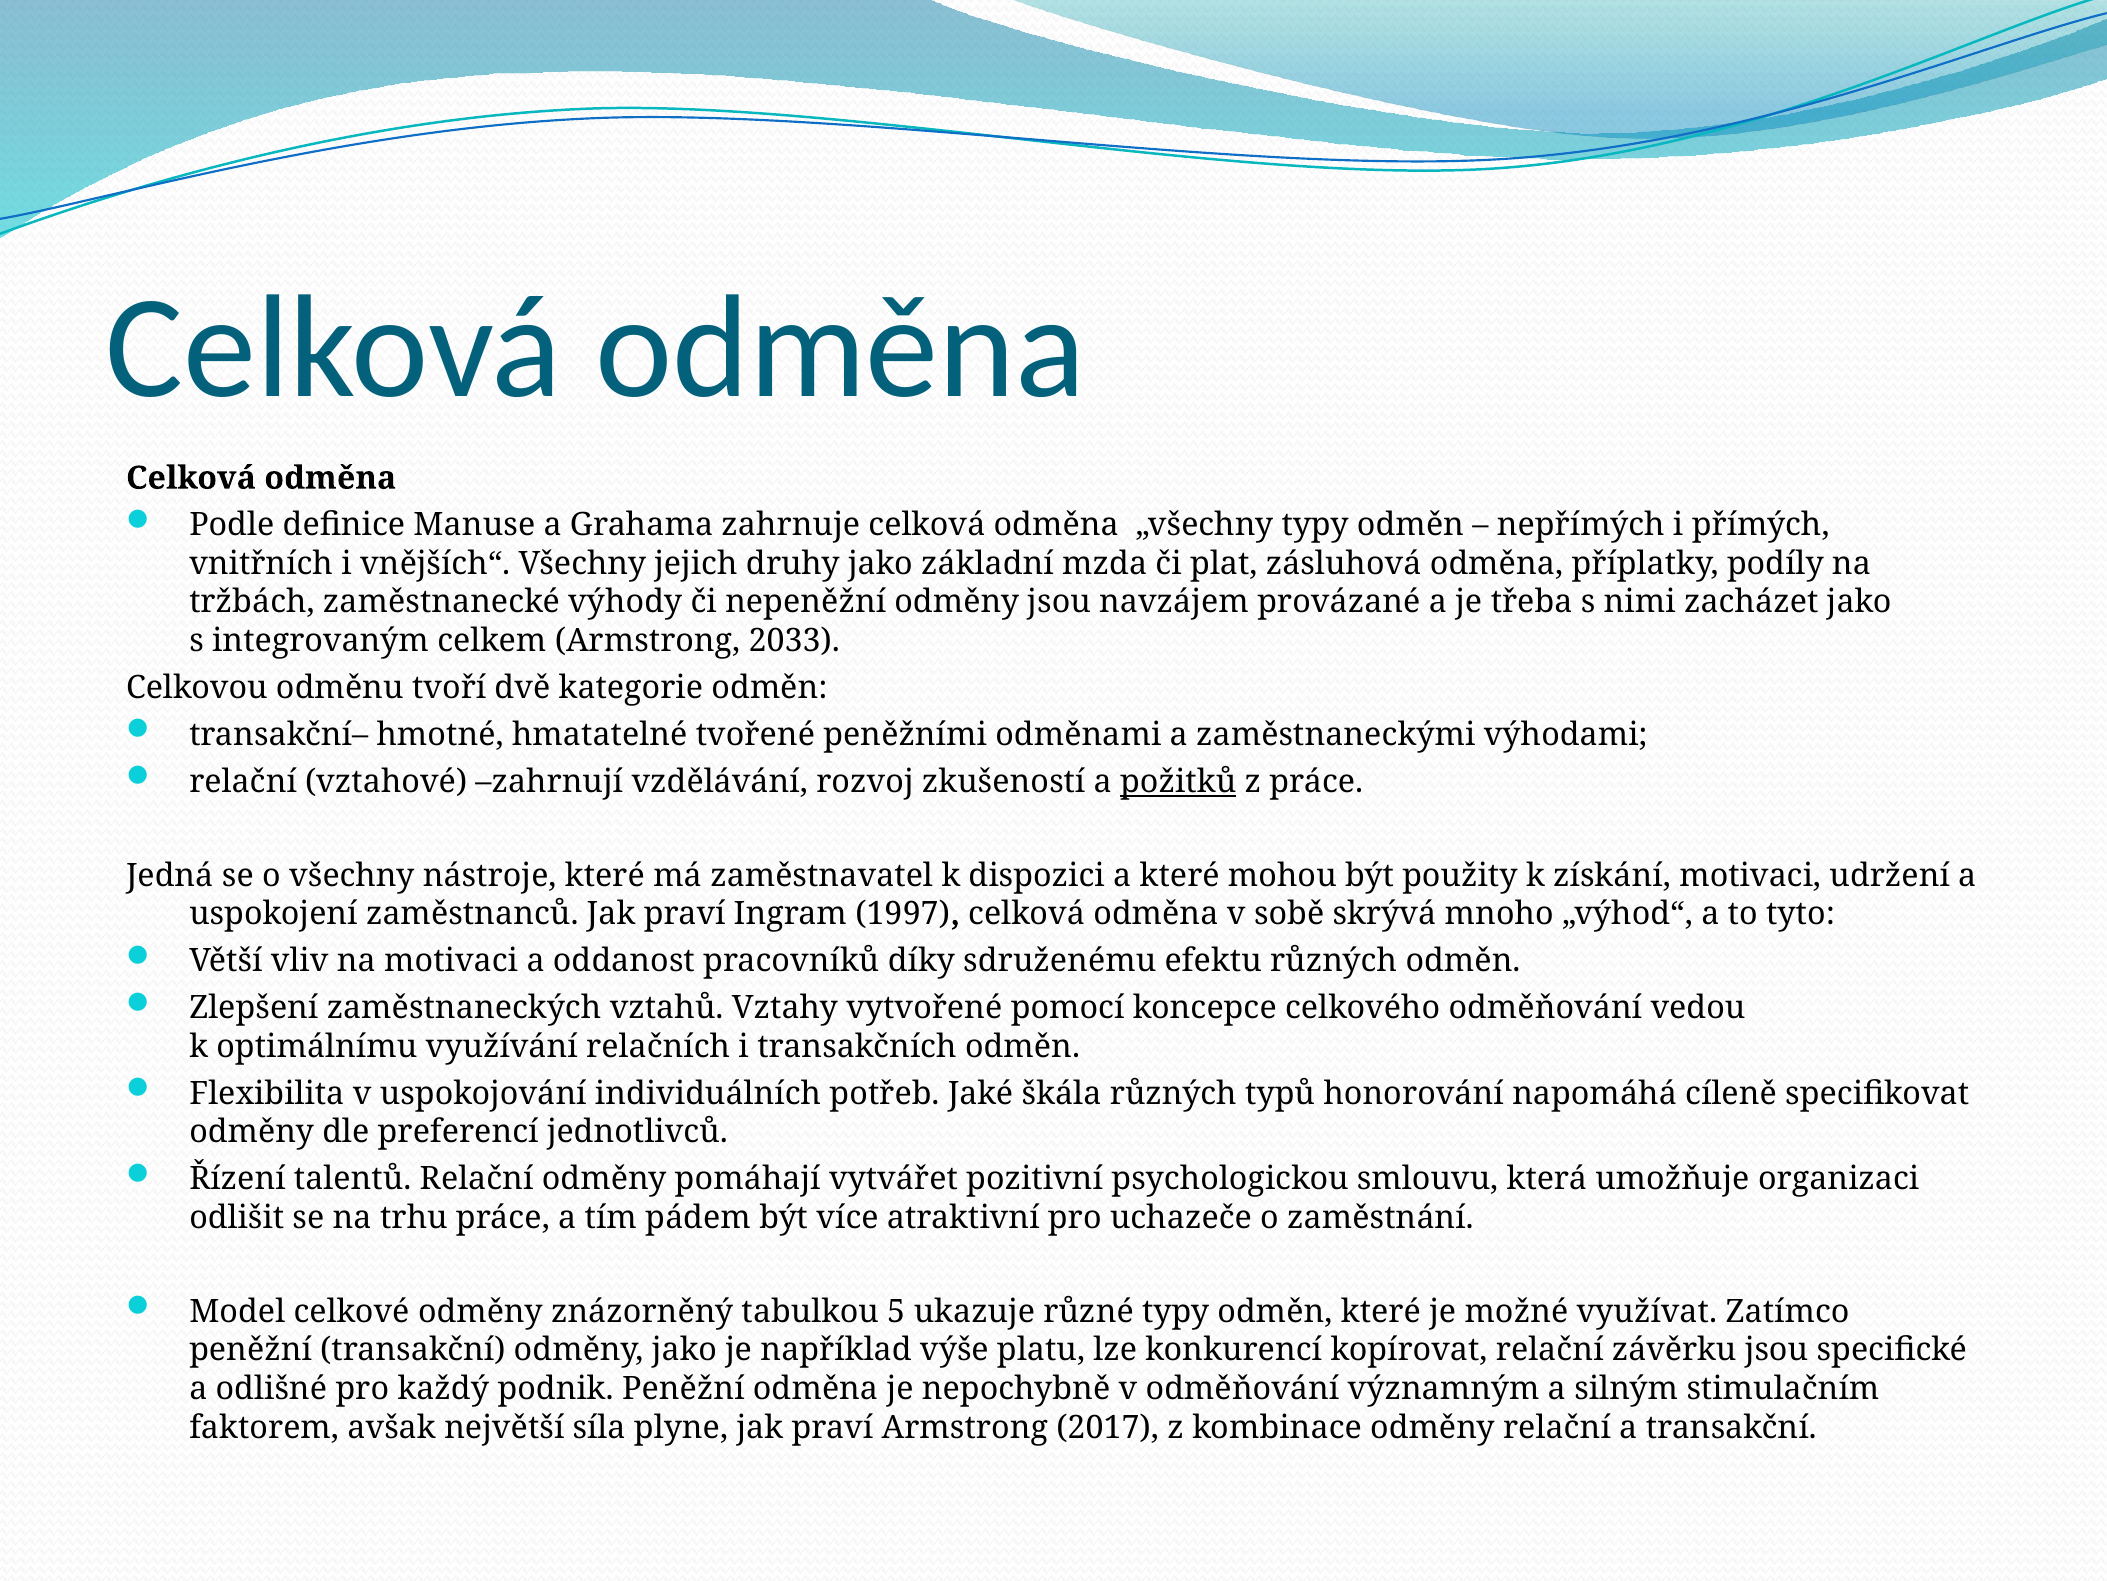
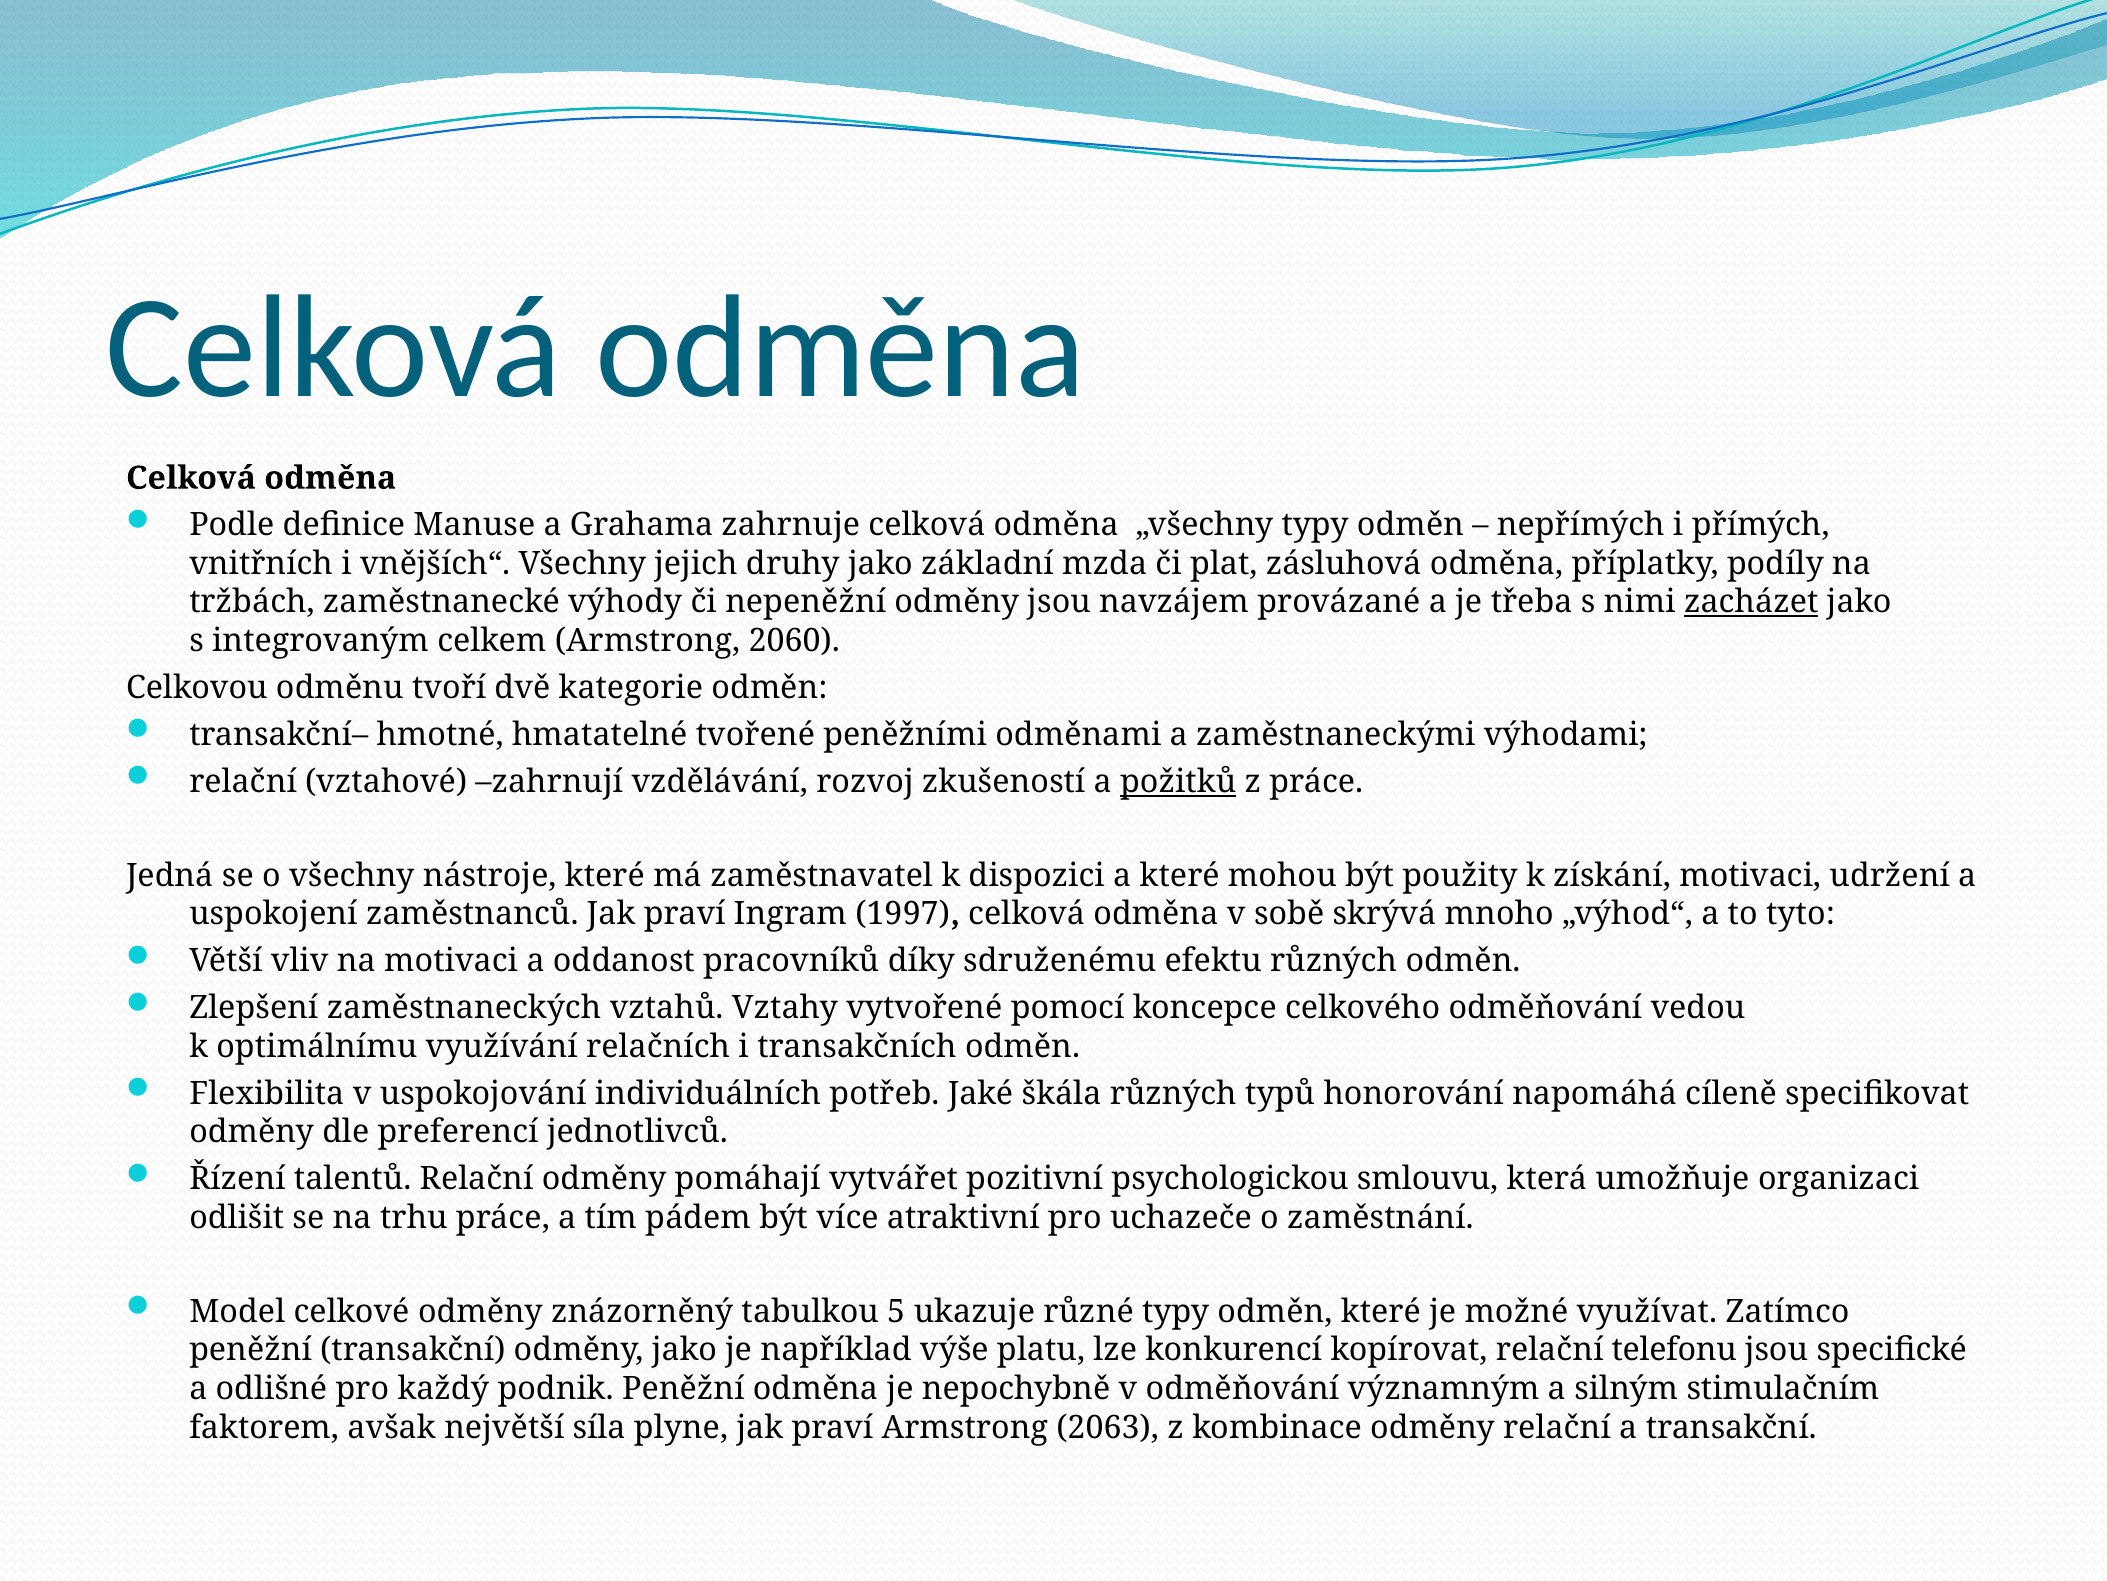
zacházet underline: none -> present
2033: 2033 -> 2060
závěrku: závěrku -> telefonu
2017: 2017 -> 2063
